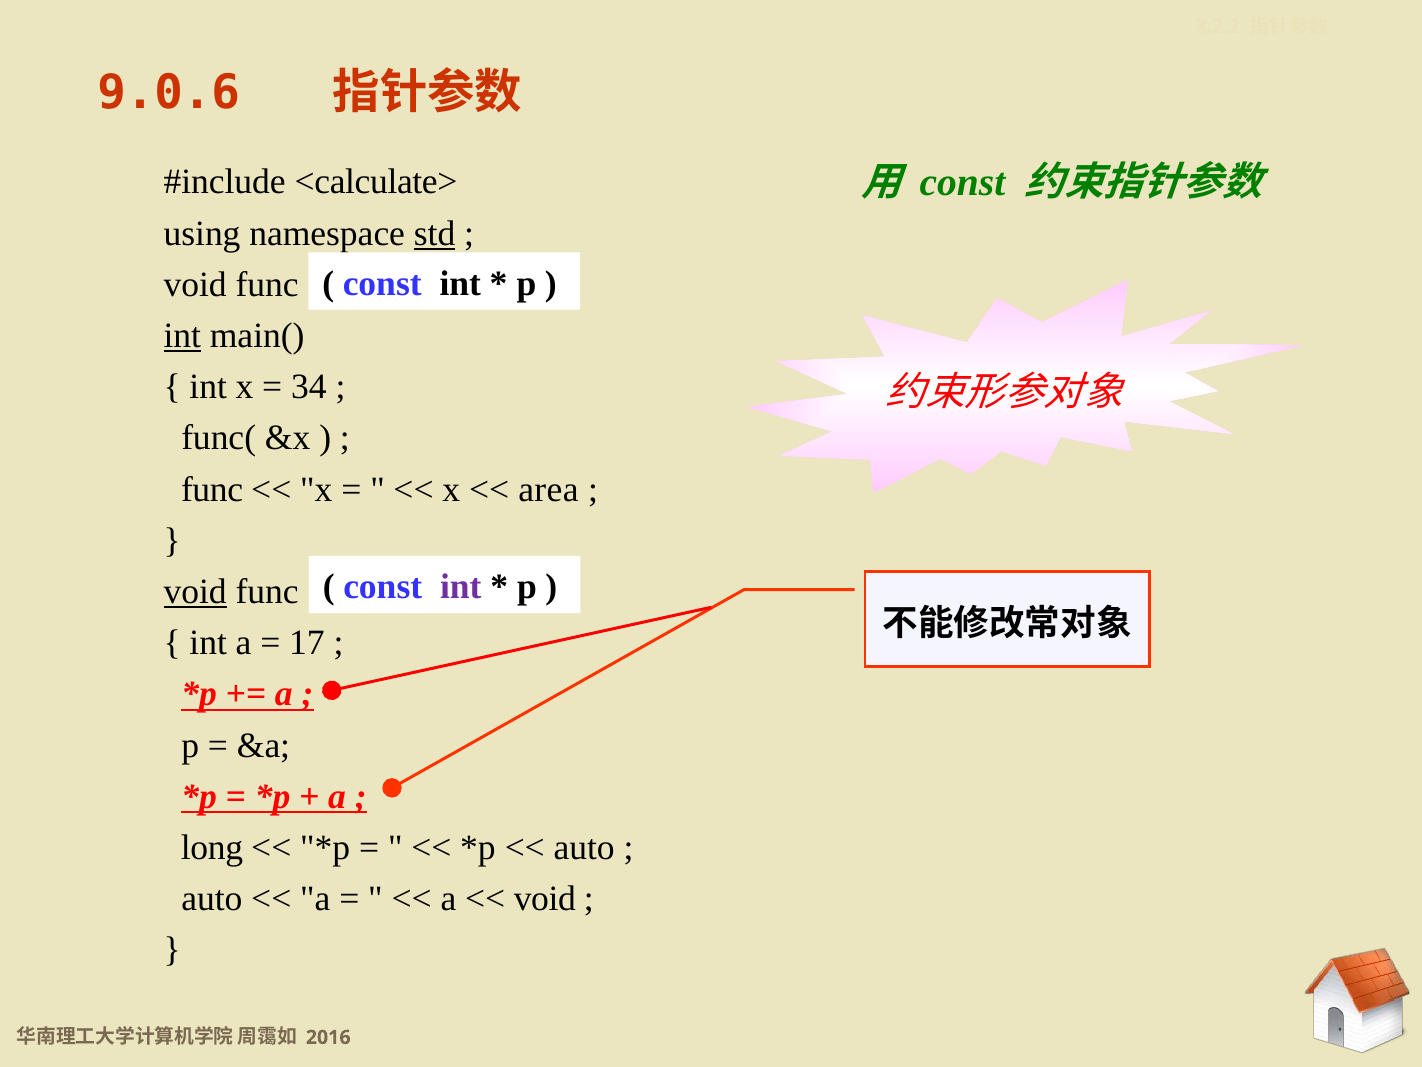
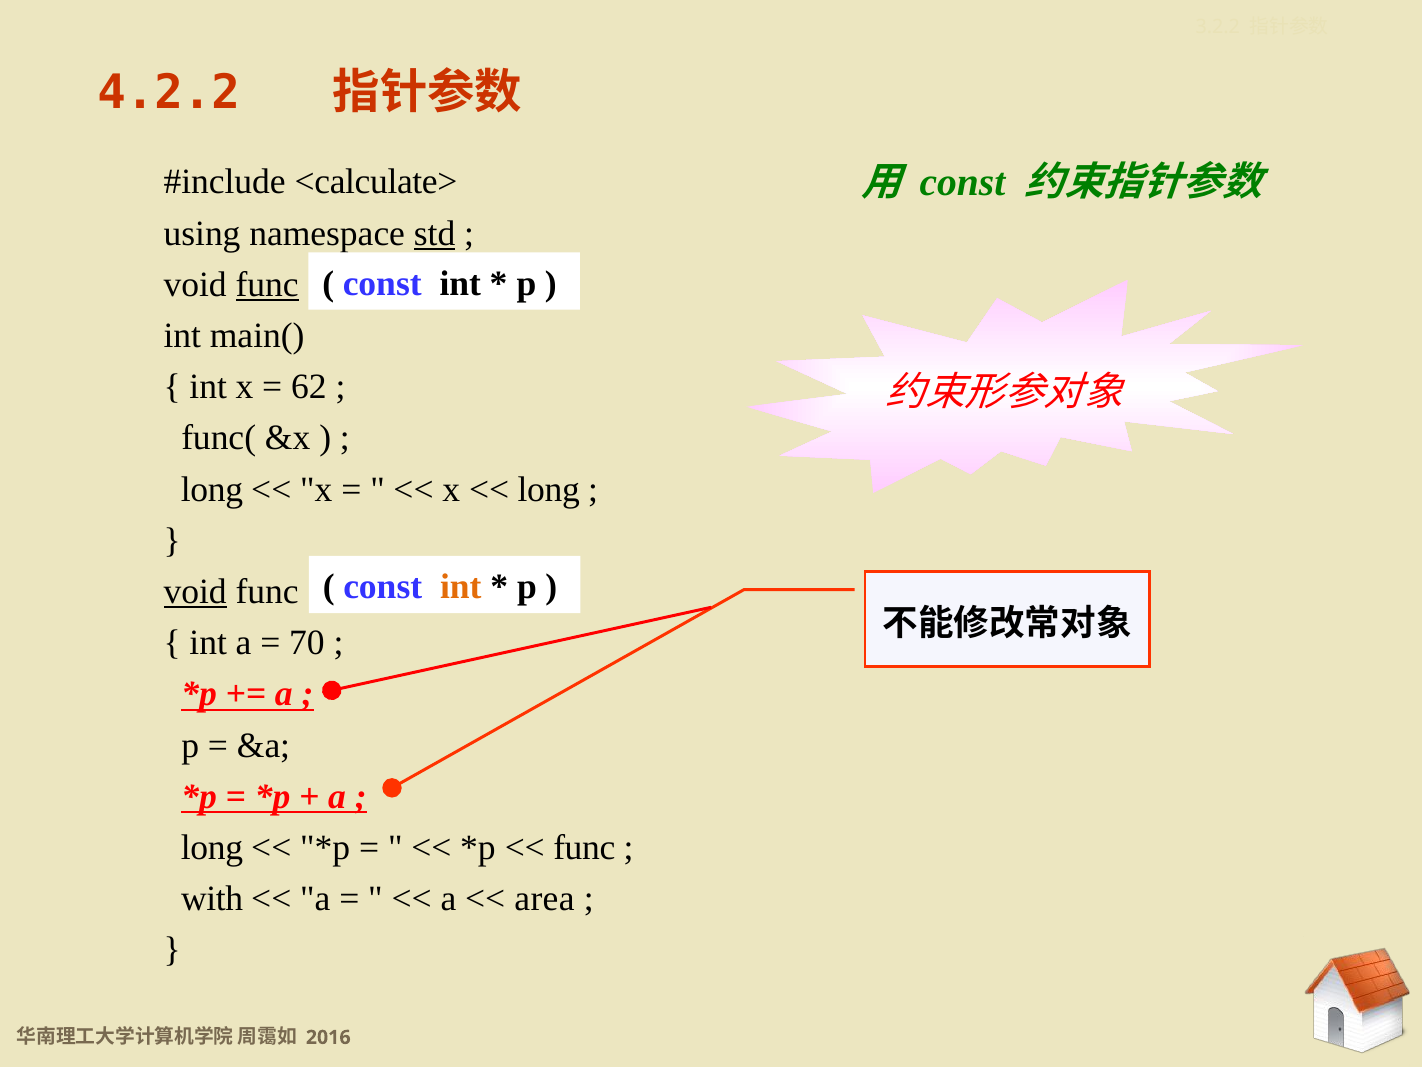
9.0.6: 9.0.6 -> 4.2.2
func at (267, 284) underline: none -> present
int at (182, 336) underline: present -> none
34: 34 -> 62
func at (212, 489): func -> long
area at (548, 489): area -> long
int at (461, 587) colour: purple -> orange
17: 17 -> 70
auto at (584, 847): auto -> func
auto at (212, 898): auto -> with
void at (545, 898): void -> area
